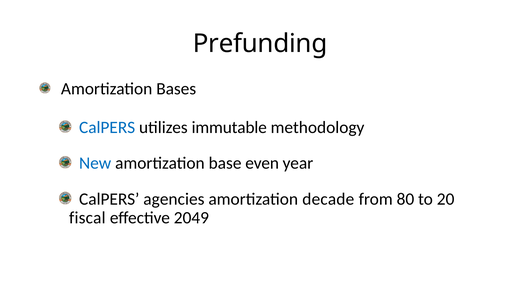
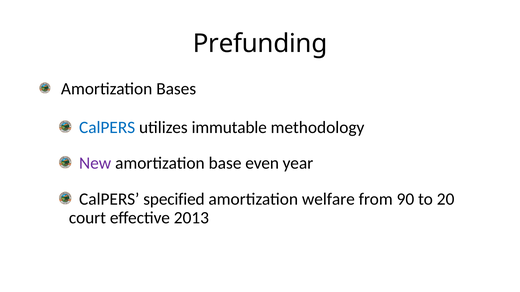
New colour: blue -> purple
agencies: agencies -> specified
decade: decade -> welfare
80: 80 -> 90
fiscal: fiscal -> court
2049: 2049 -> 2013
